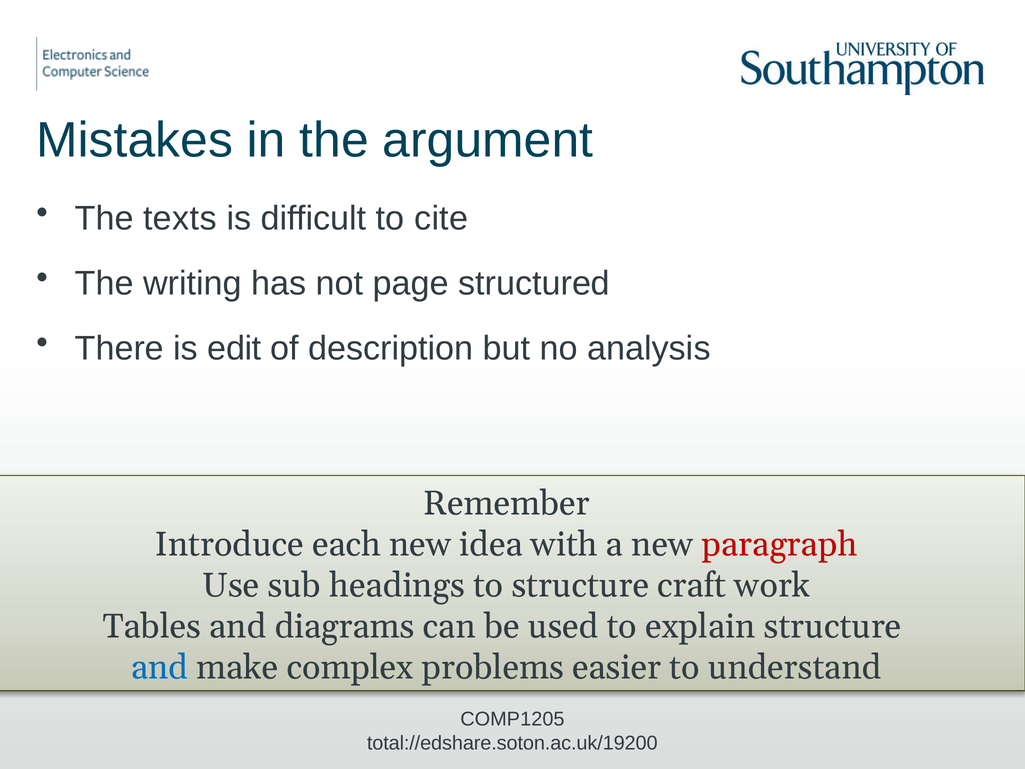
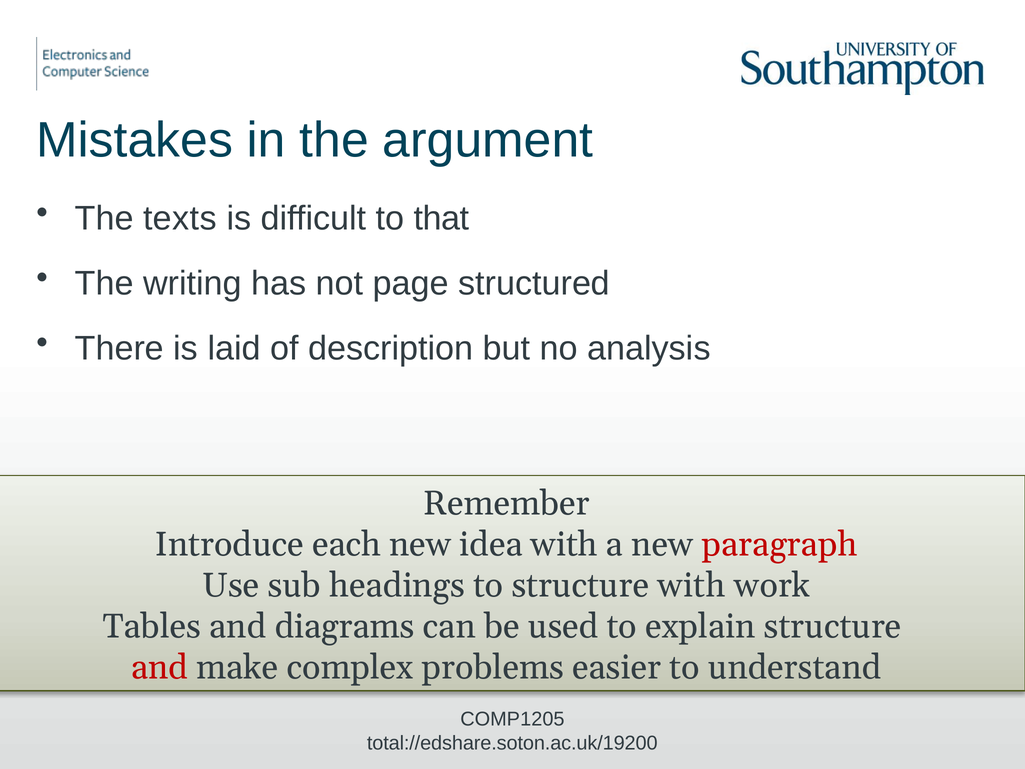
cite: cite -> that
edit: edit -> laid
structure craft: craft -> with
and at (160, 667) colour: blue -> red
